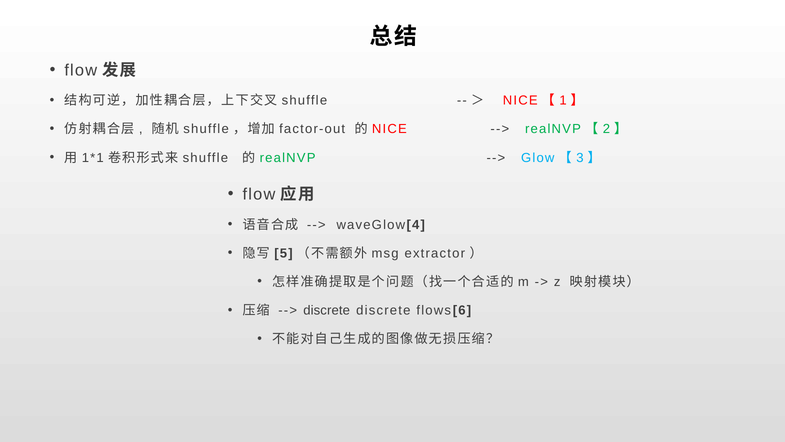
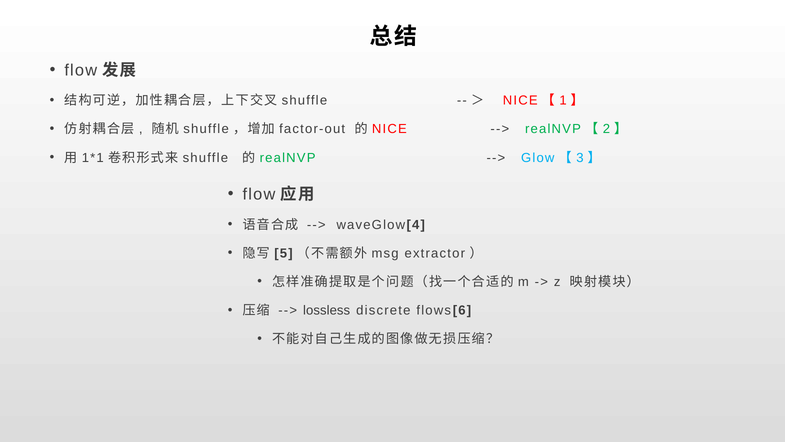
discrete at (327, 310): discrete -> lossless
